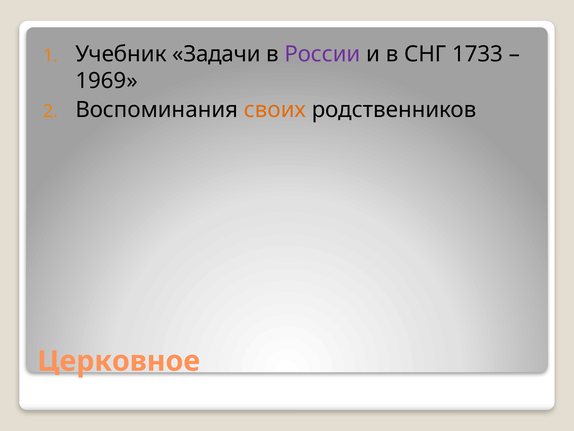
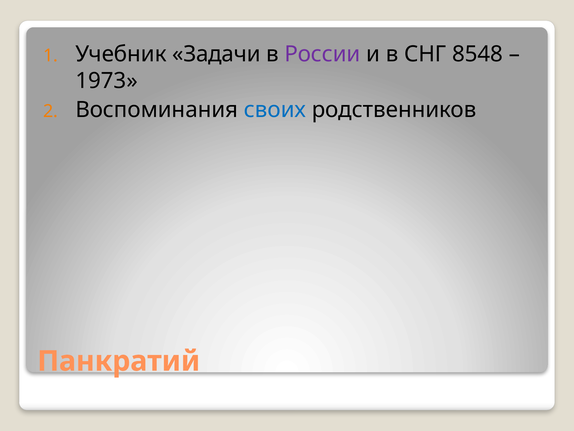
1733: 1733 -> 8548
1969: 1969 -> 1973
своих colour: orange -> blue
Церковное: Церковное -> Панкратий
